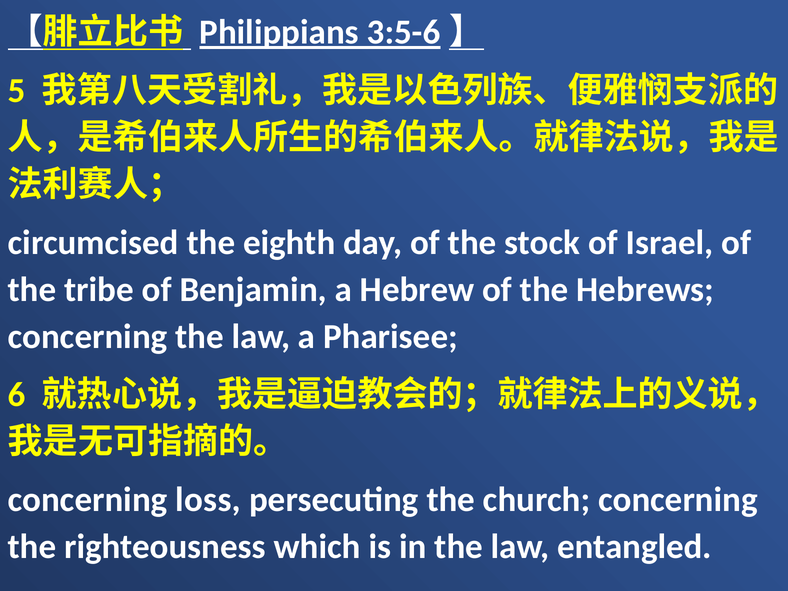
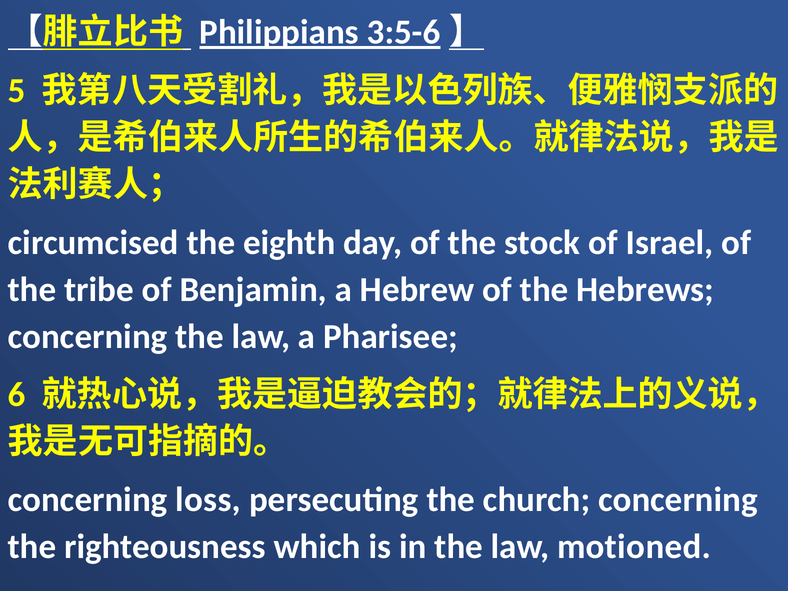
entangled: entangled -> motioned
